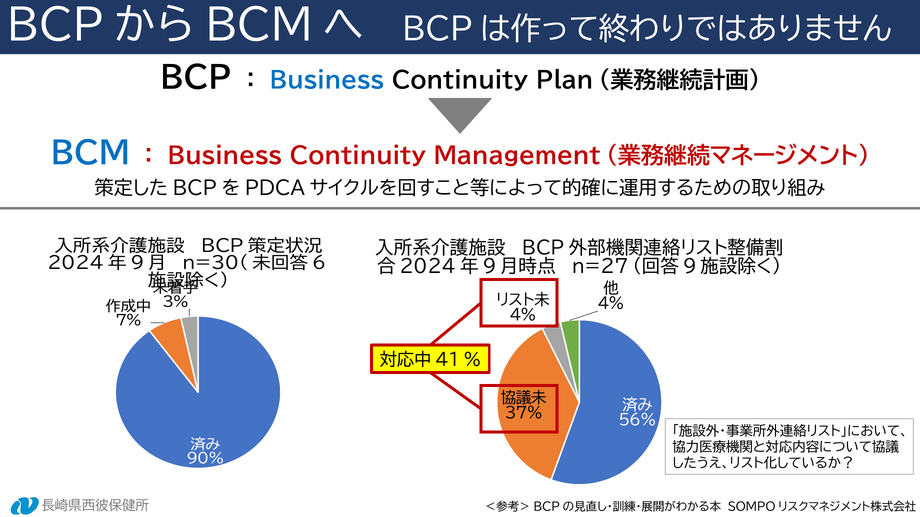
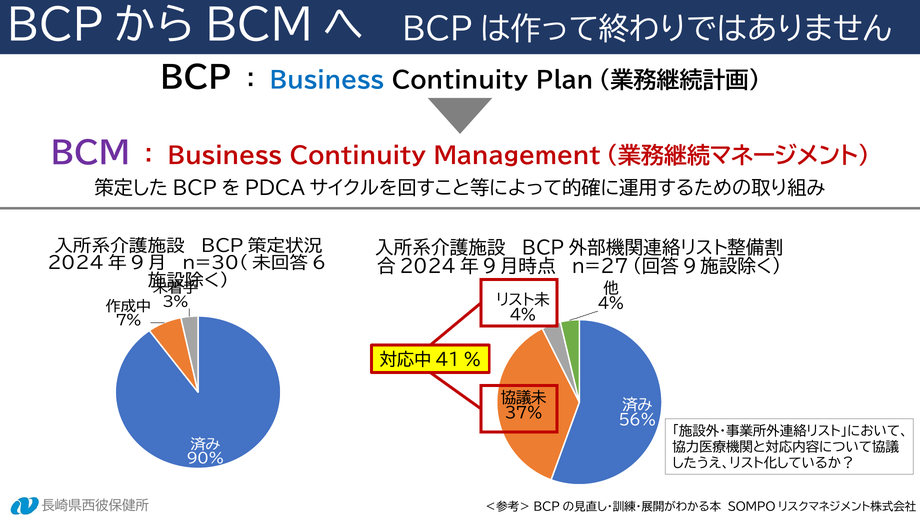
BCM colour: blue -> purple
